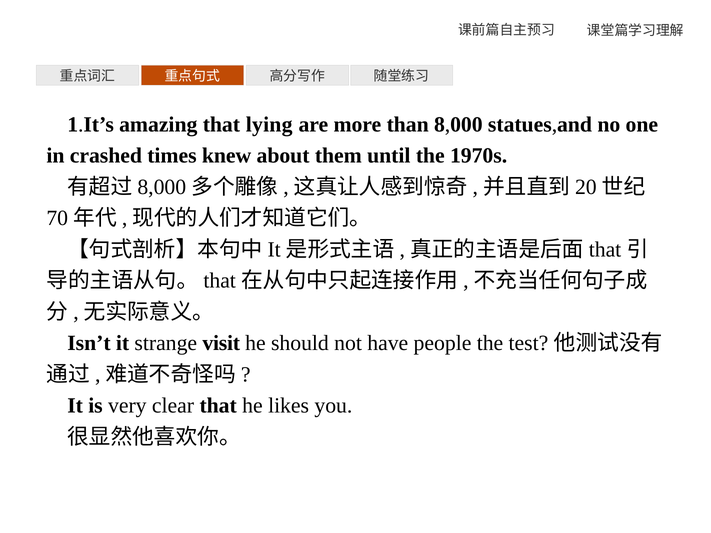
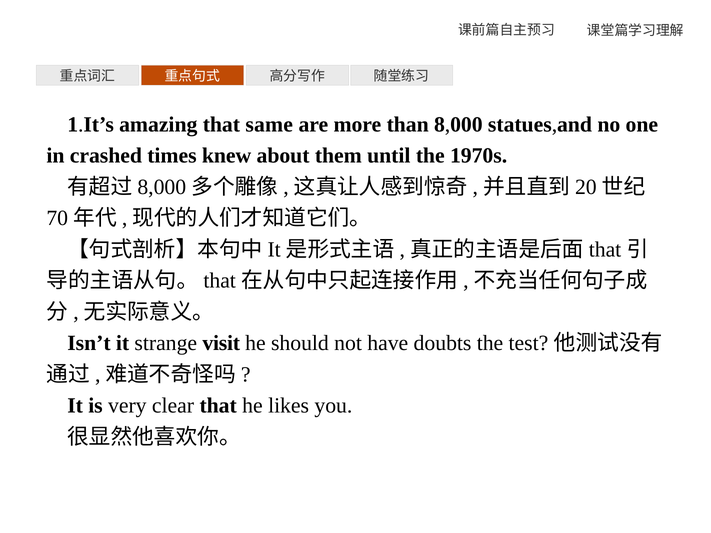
lying: lying -> same
people: people -> doubts
